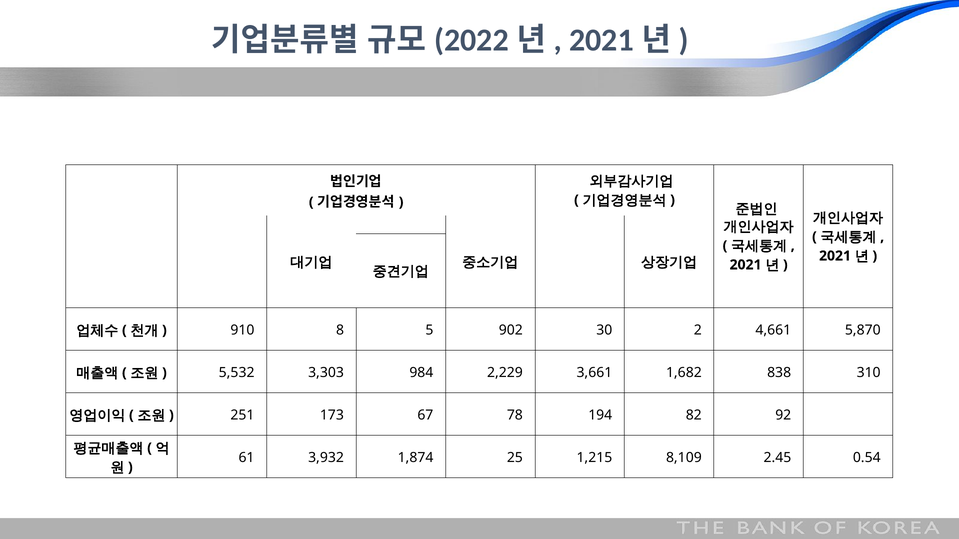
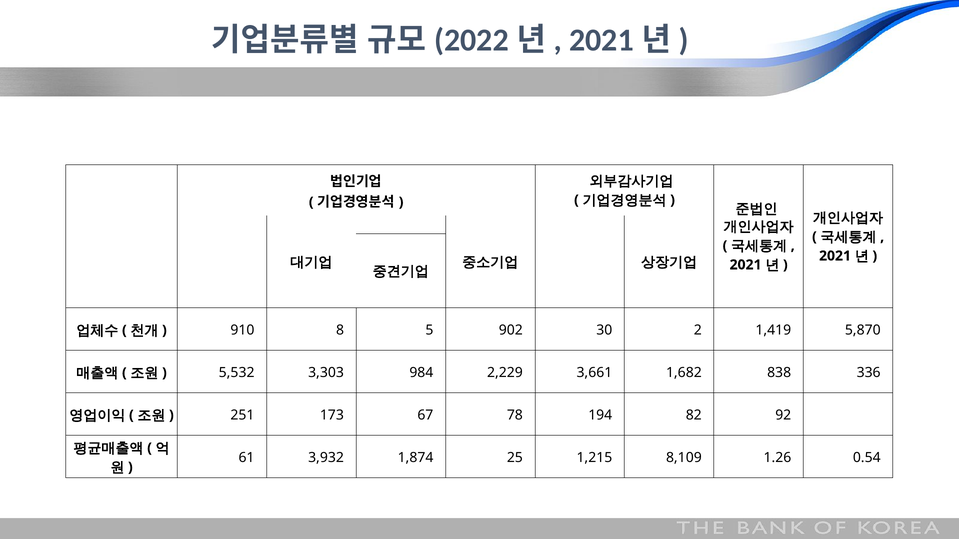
4,661: 4,661 -> 1,419
310: 310 -> 336
2.45: 2.45 -> 1.26
